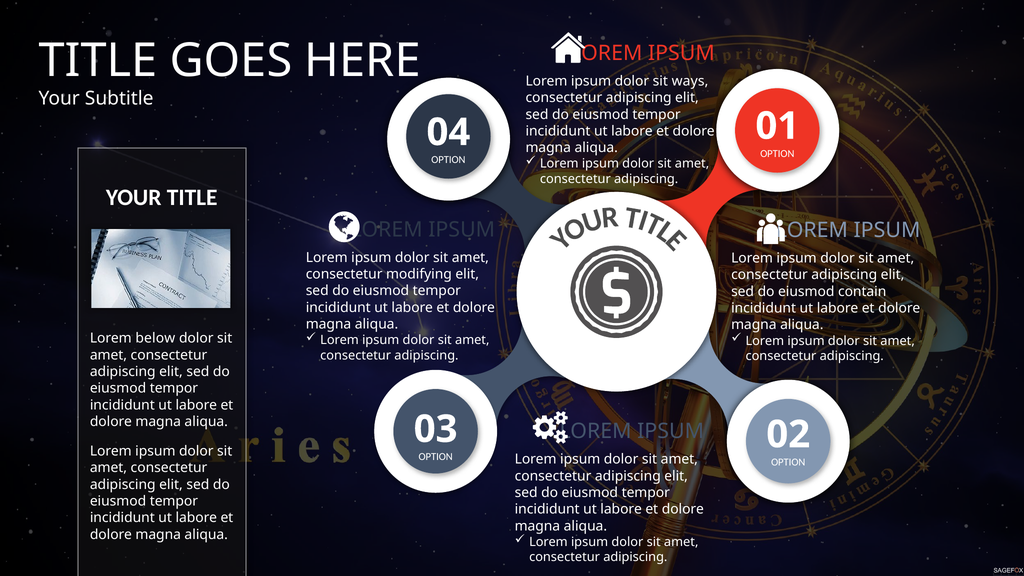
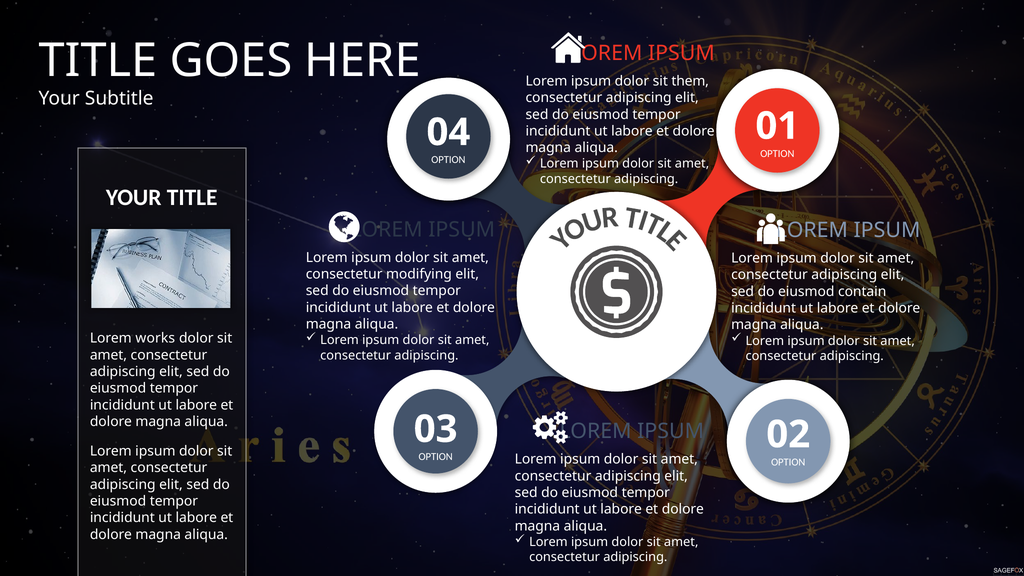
ways: ways -> them
below: below -> works
